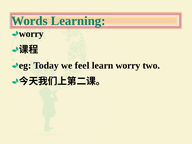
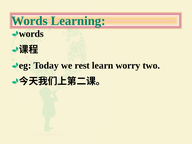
worry at (31, 34): worry -> words
feel: feel -> rest
